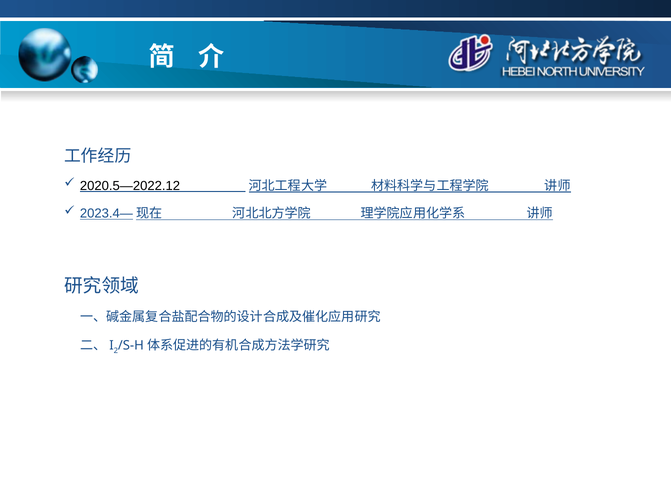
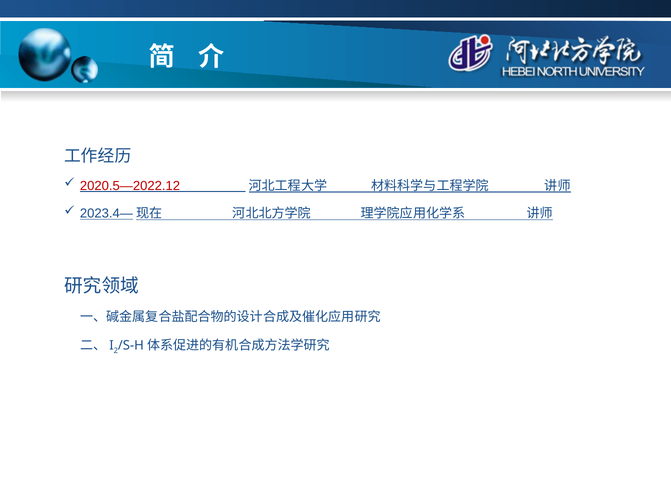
2020.5—2022.12 colour: black -> red
